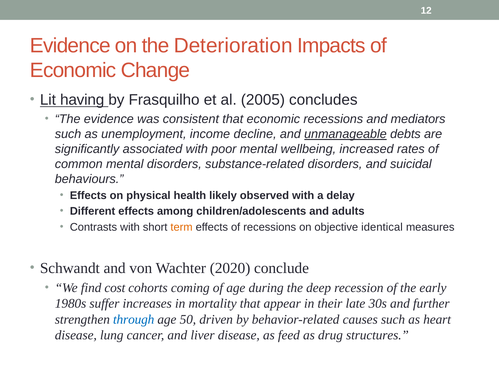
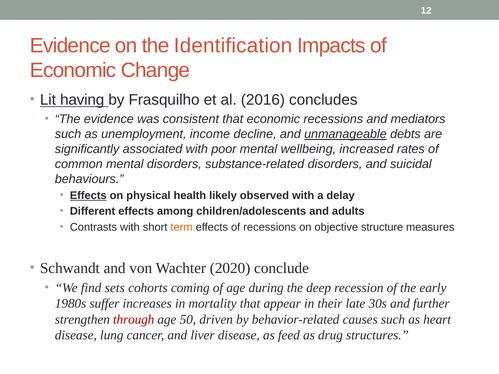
Deterioration: Deterioration -> Identification
2005: 2005 -> 2016
Effects at (88, 196) underline: none -> present
identical: identical -> structure
cost: cost -> sets
through colour: blue -> red
